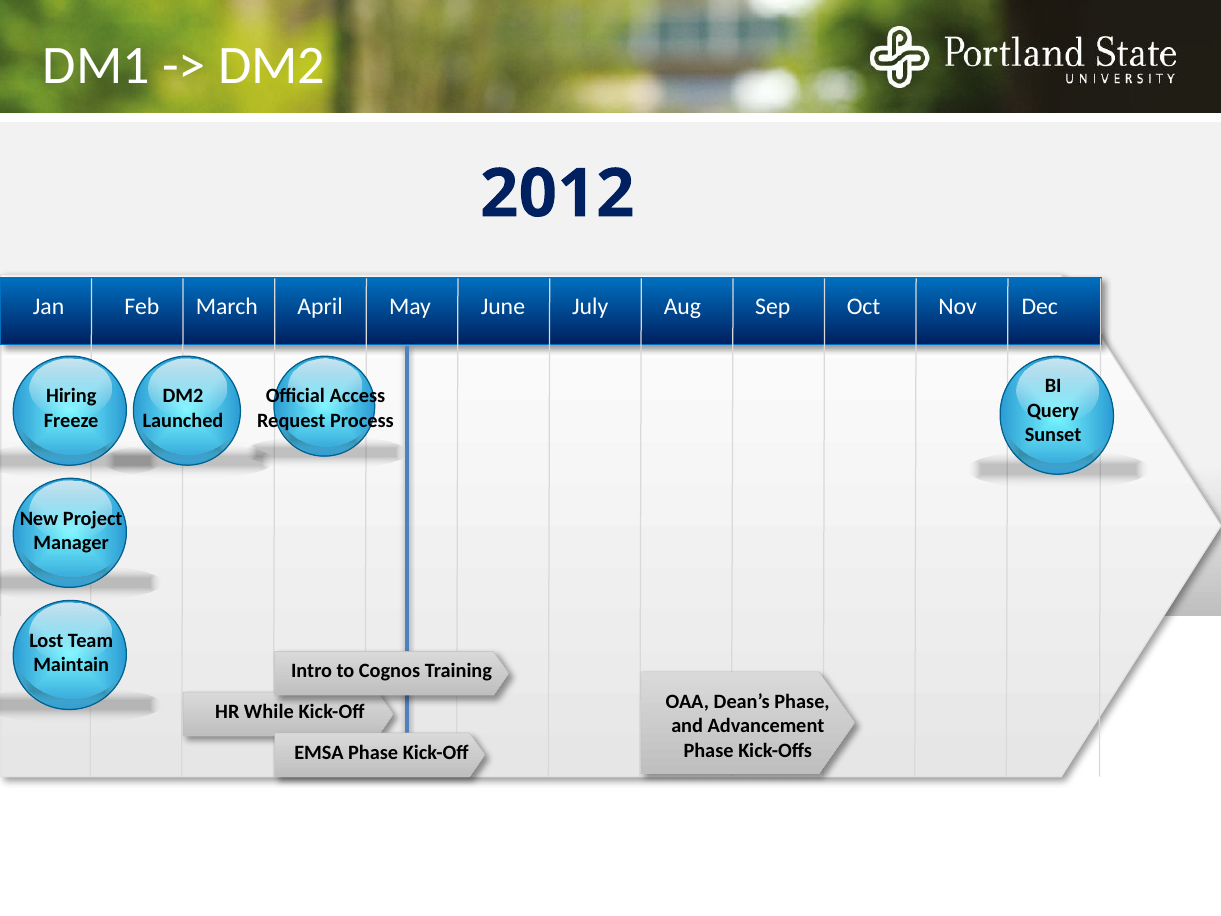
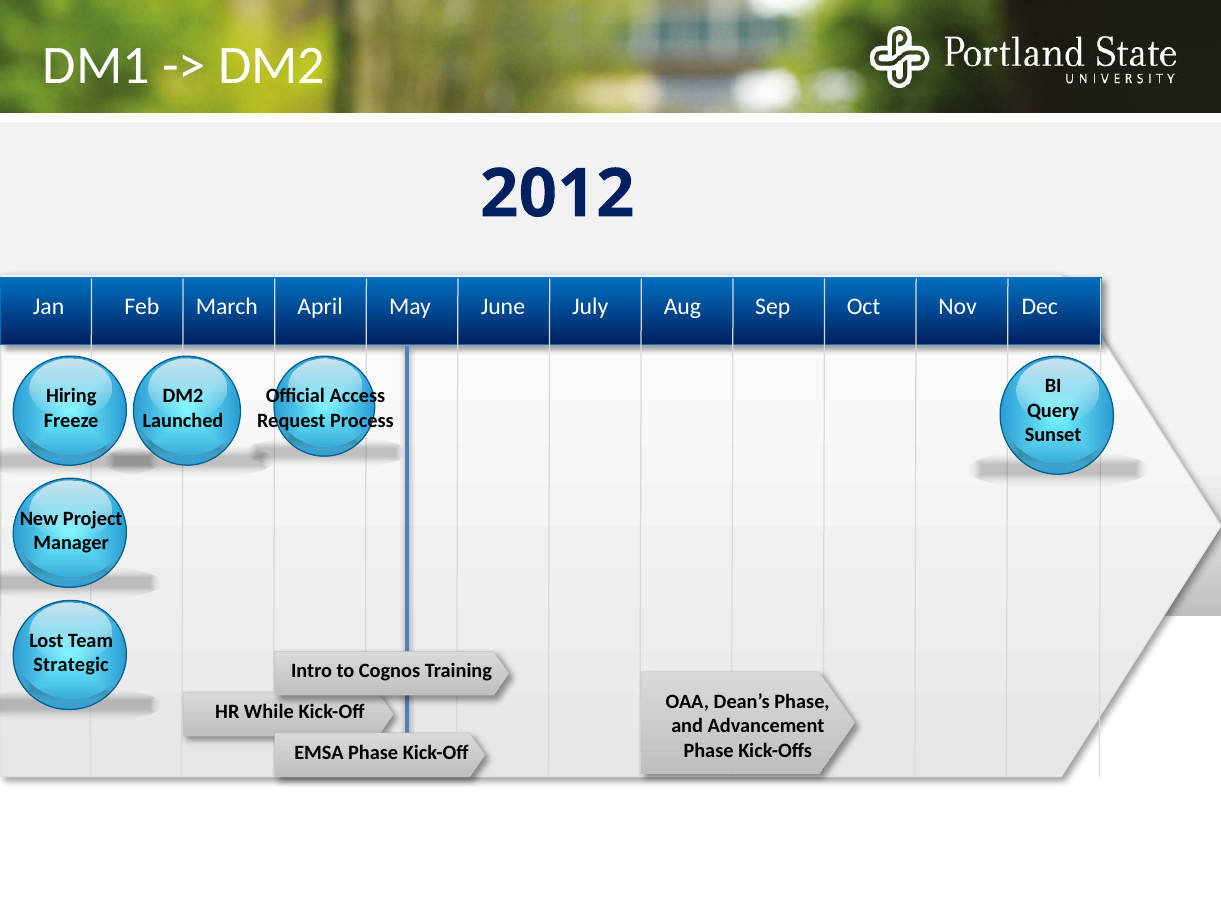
Maintain: Maintain -> Strategic
